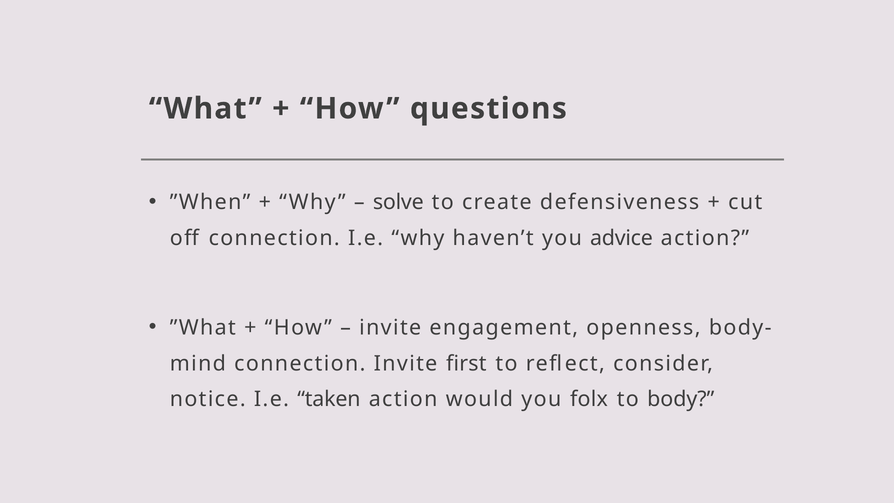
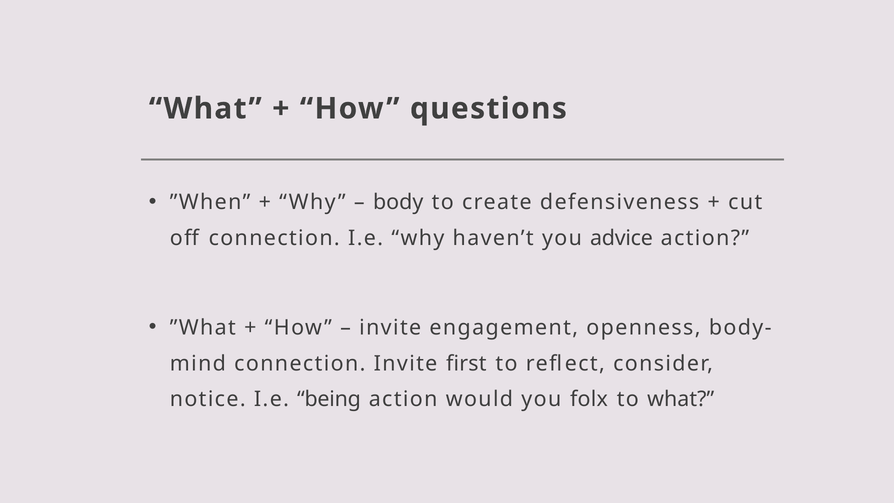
solve: solve -> body
taken: taken -> being
to body: body -> what
